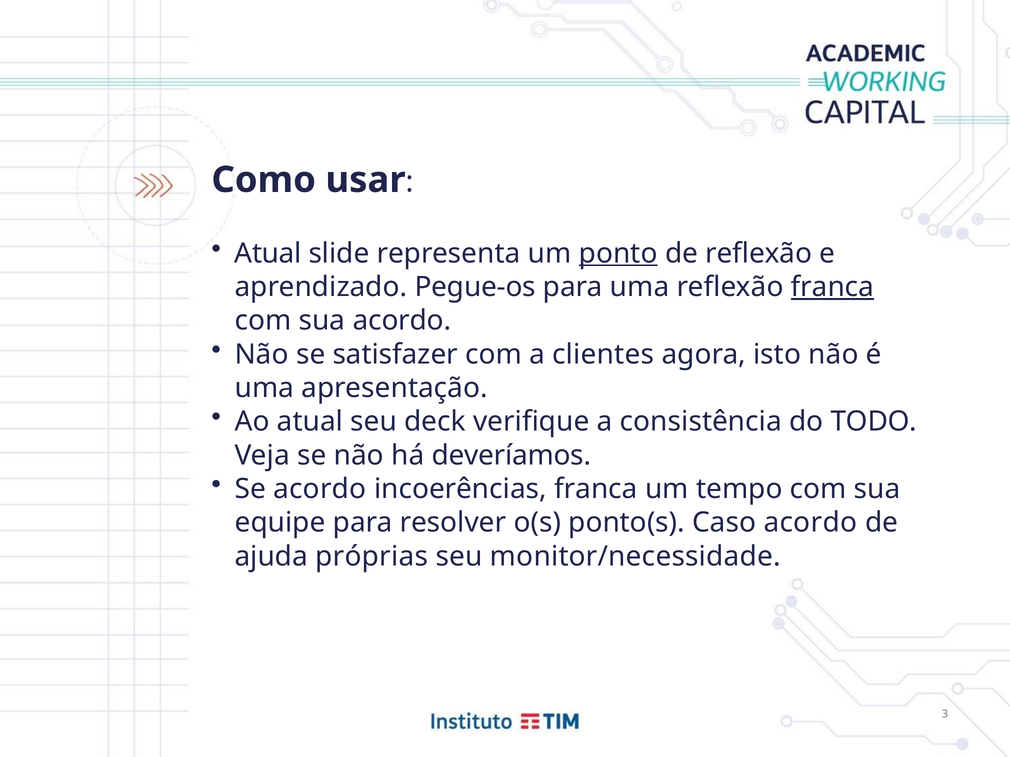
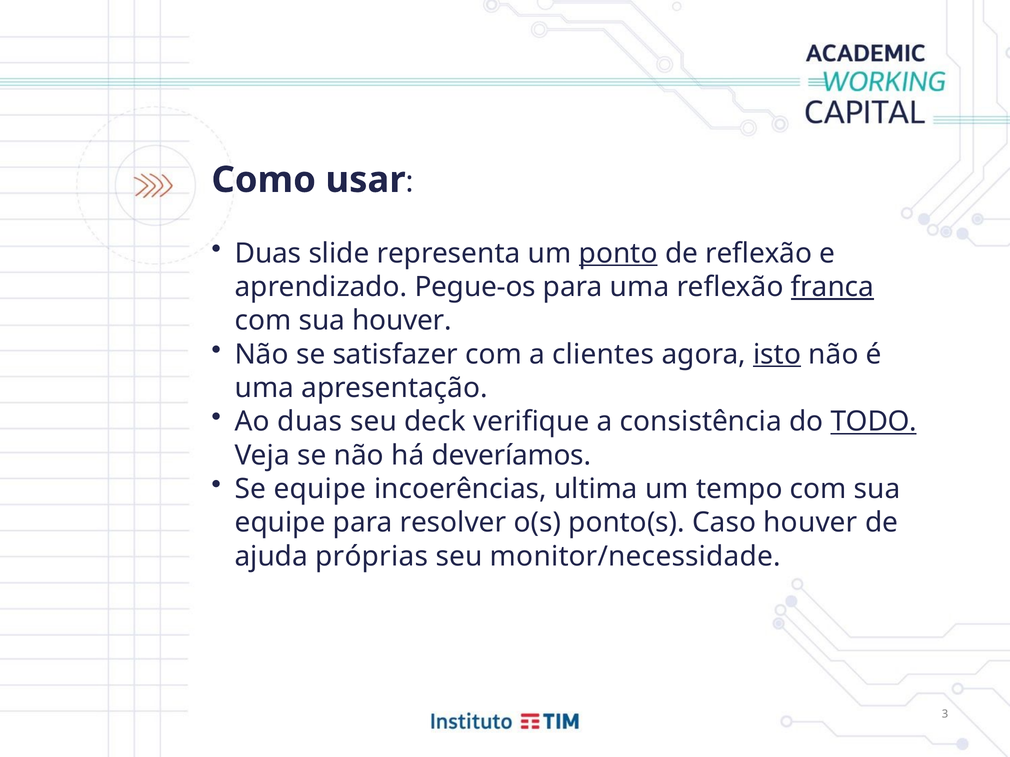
Atual at (268, 253): Atual -> Duas
sua acordo: acordo -> houver
isto underline: none -> present
Ao atual: atual -> duas
TODO underline: none -> present
Se acordo: acordo -> equipe
incoerências franca: franca -> ultima
Caso acordo: acordo -> houver
